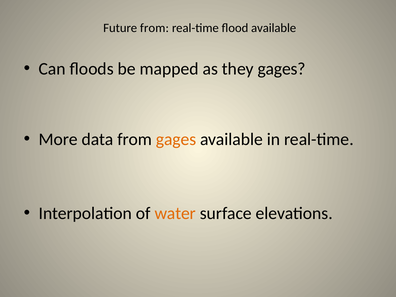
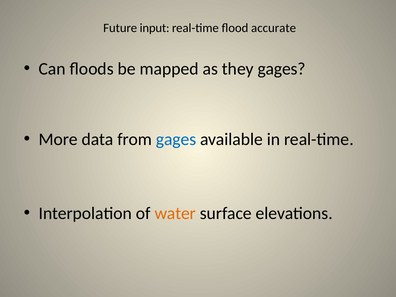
Future from: from -> input
flood available: available -> accurate
gages at (176, 139) colour: orange -> blue
